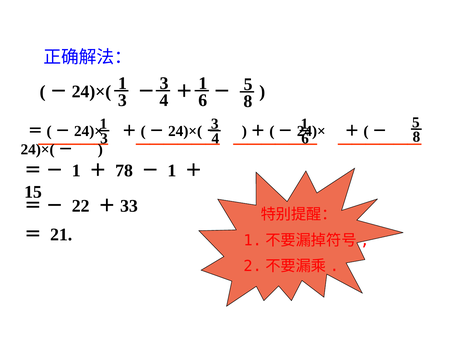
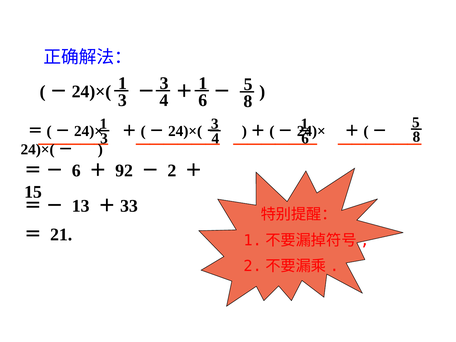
1 at (76, 171): 1 -> 6
78: 78 -> 92
1 at (172, 171): 1 -> 2
22: 22 -> 13
